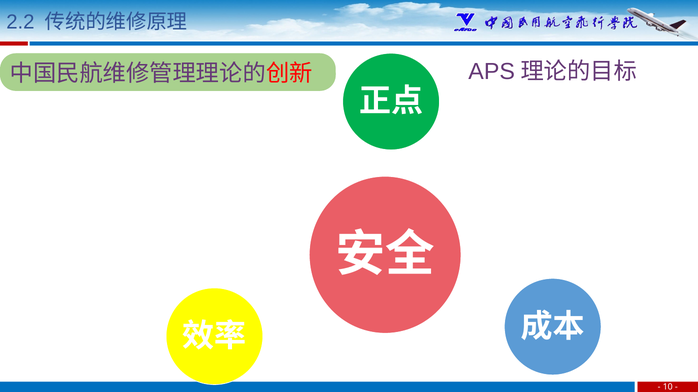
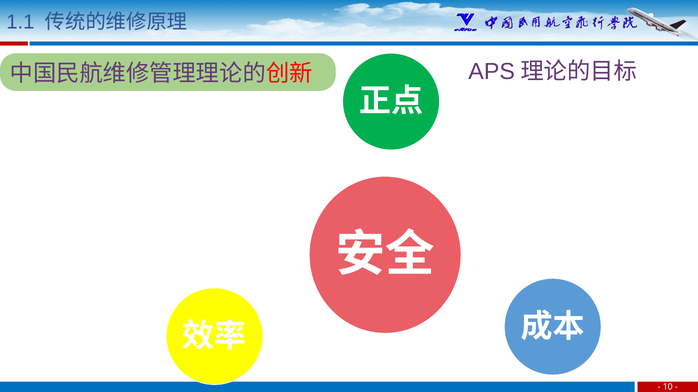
2.2: 2.2 -> 1.1
